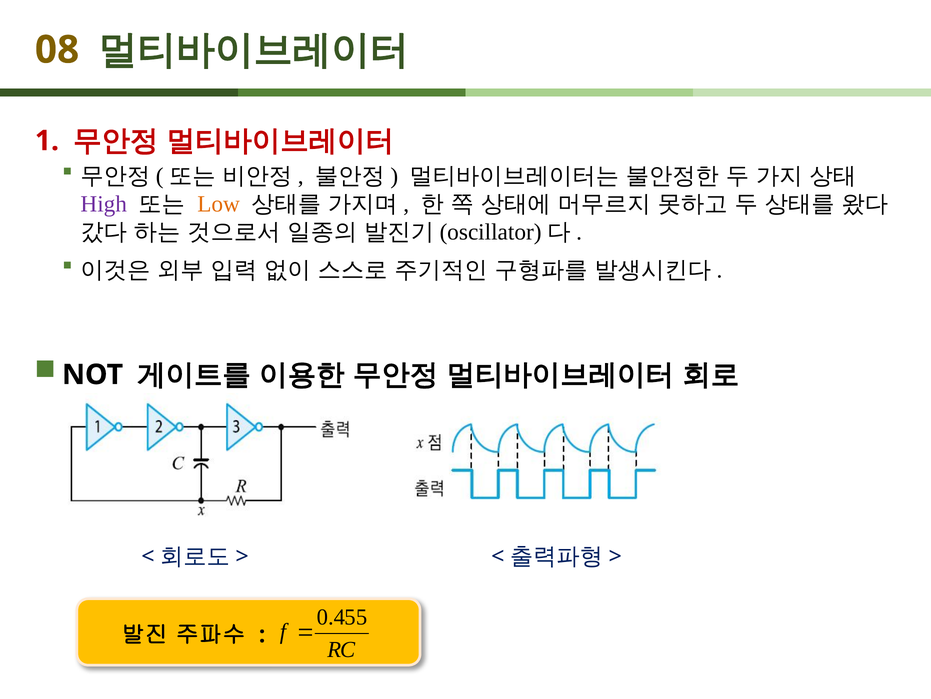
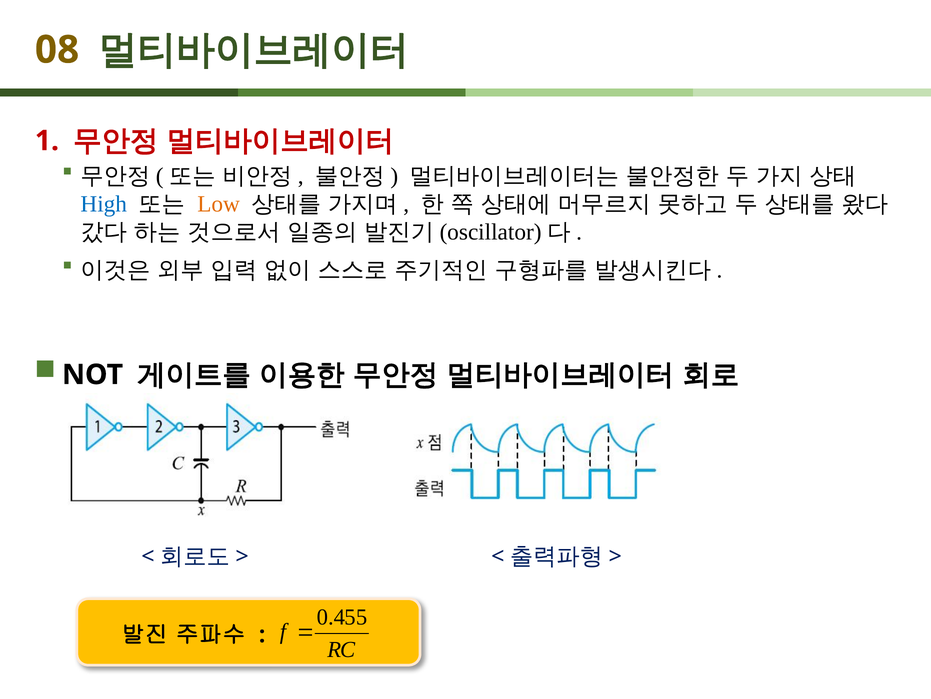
High colour: purple -> blue
